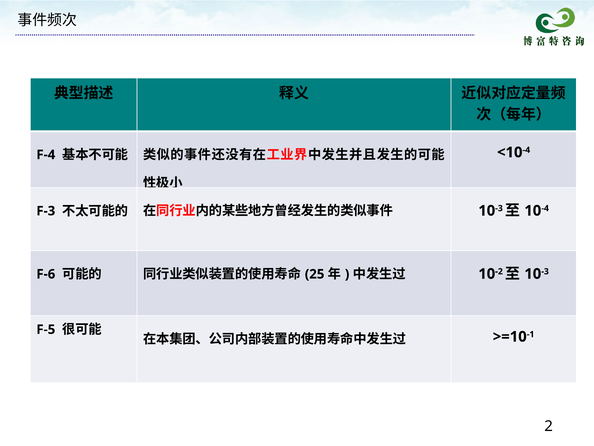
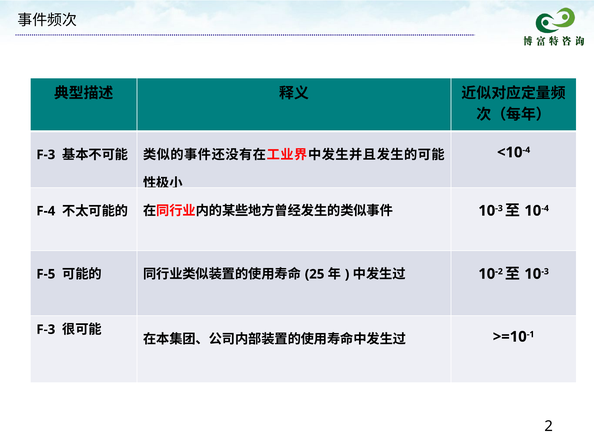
F-4 at (46, 155): F-4 -> F-3
F-3: F-3 -> F-4
F-6: F-6 -> F-5
F-5 at (46, 329): F-5 -> F-3
